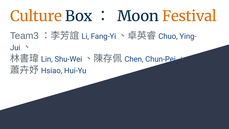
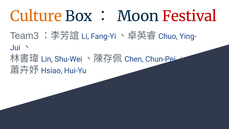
Festival colour: orange -> red
